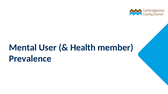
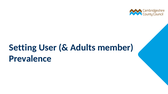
Mental: Mental -> Setting
Health: Health -> Adults
